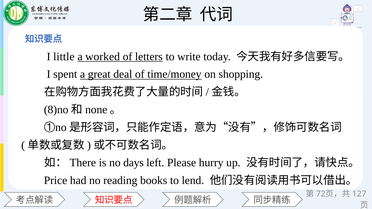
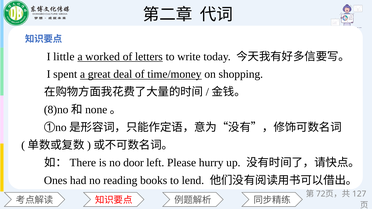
days: days -> door
Price: Price -> Ones
